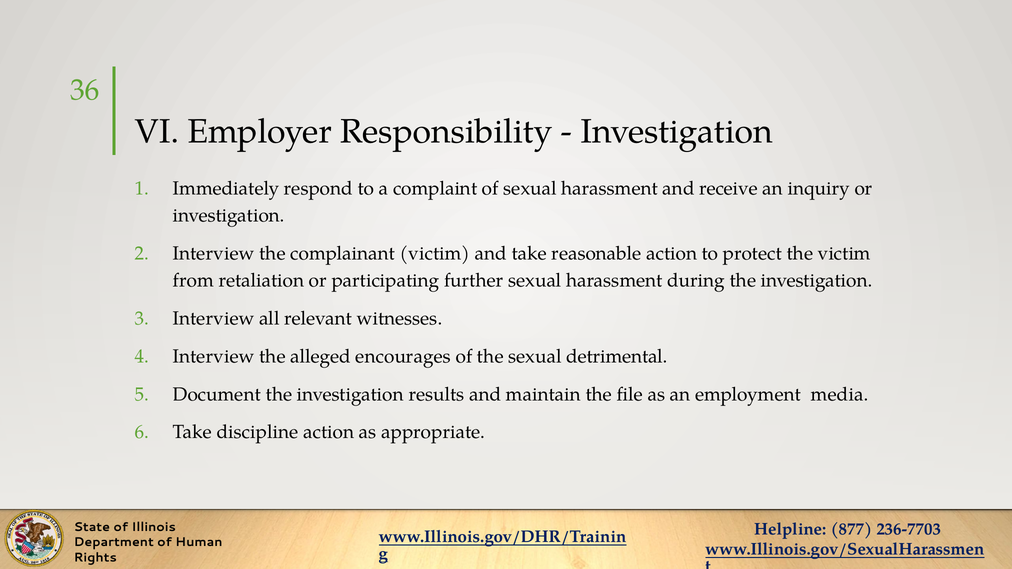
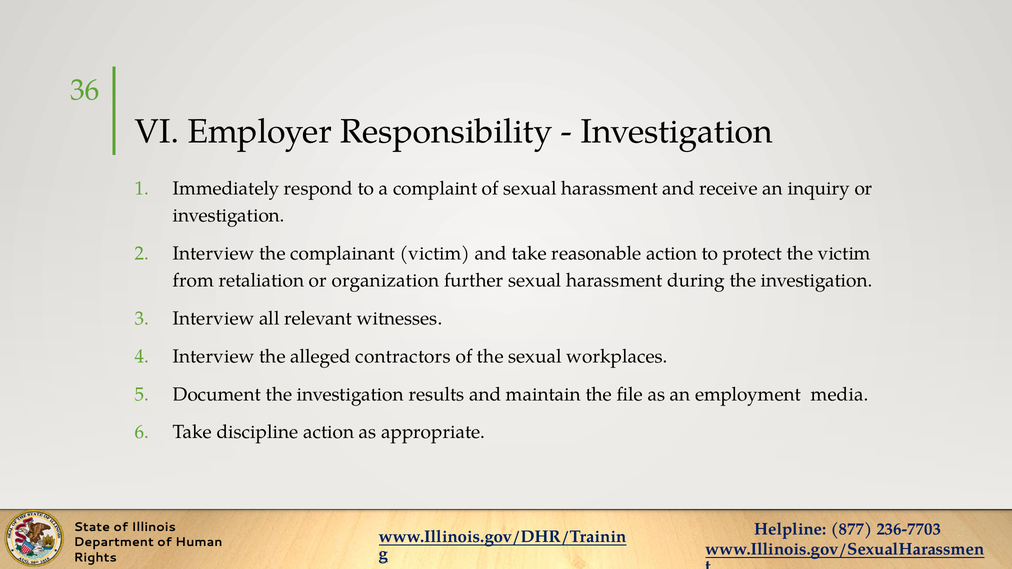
participating: participating -> organization
encourages: encourages -> contractors
detrimental: detrimental -> workplaces
